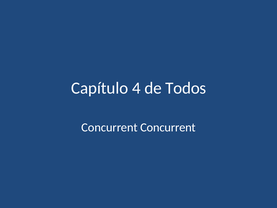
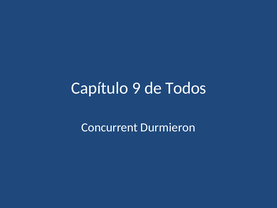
4: 4 -> 9
Concurrent Concurrent: Concurrent -> Durmieron
